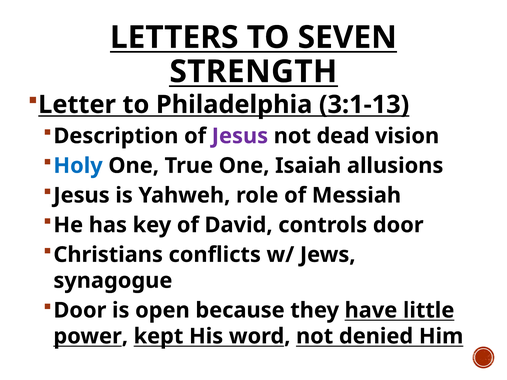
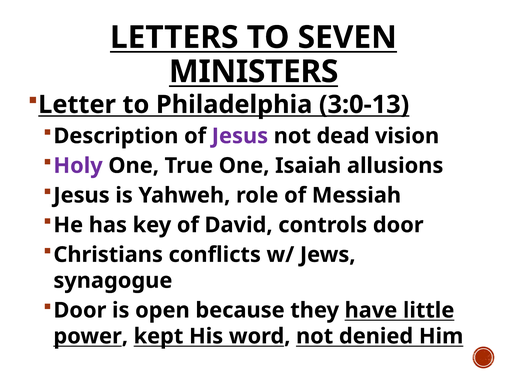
STRENGTH: STRENGTH -> MINISTERS
3:1-13: 3:1-13 -> 3:0-13
Holy colour: blue -> purple
